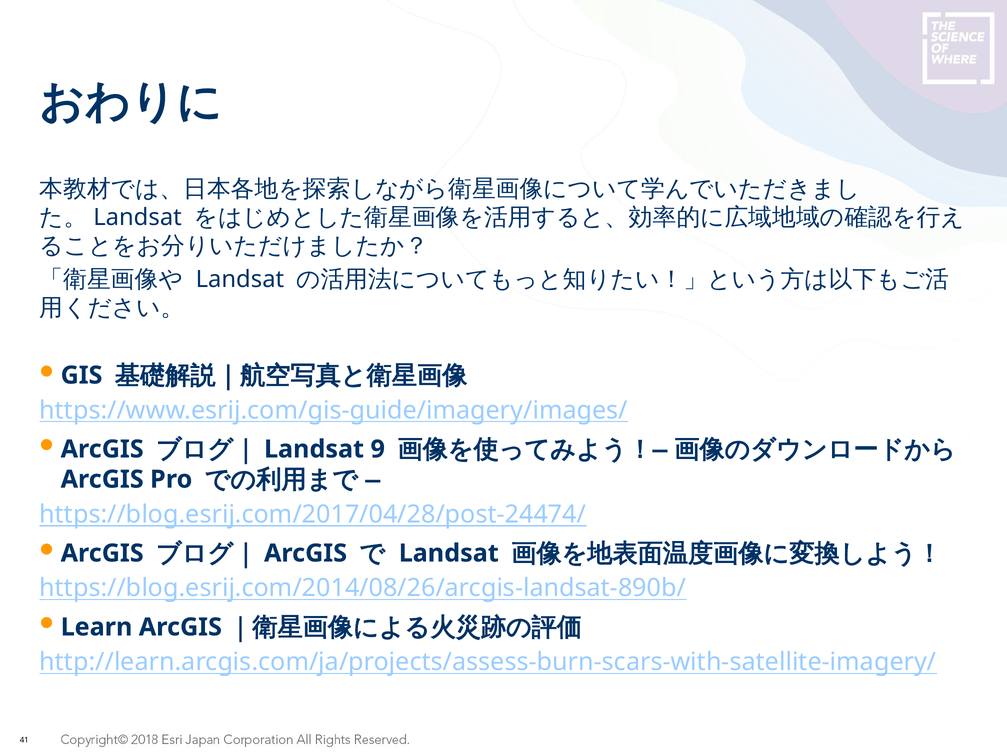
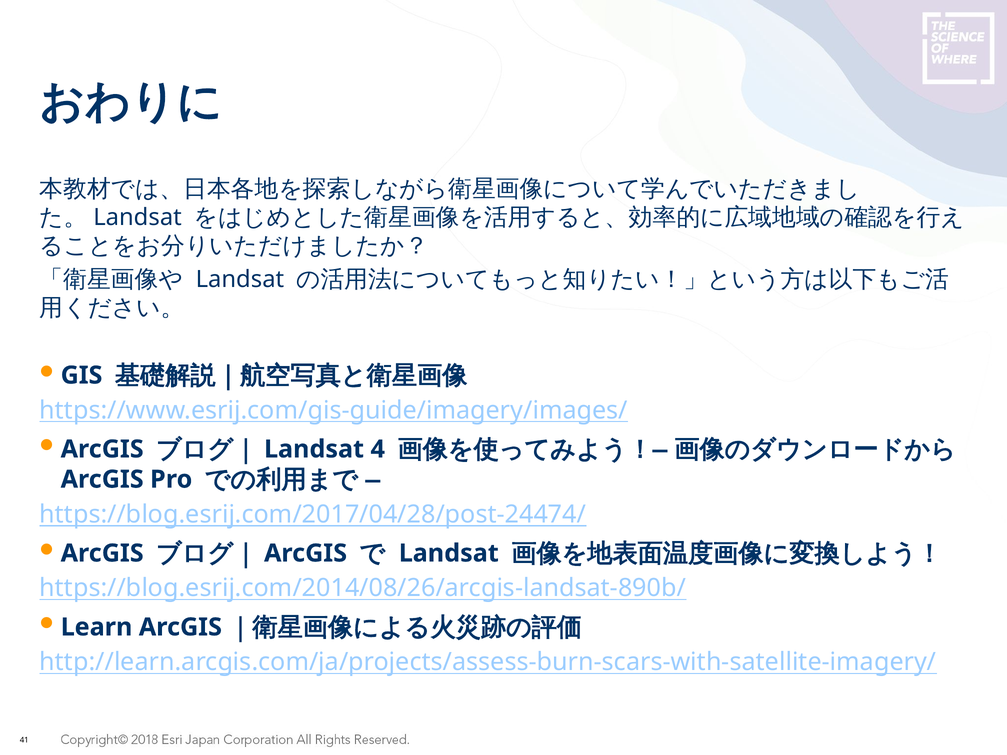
9: 9 -> 4
